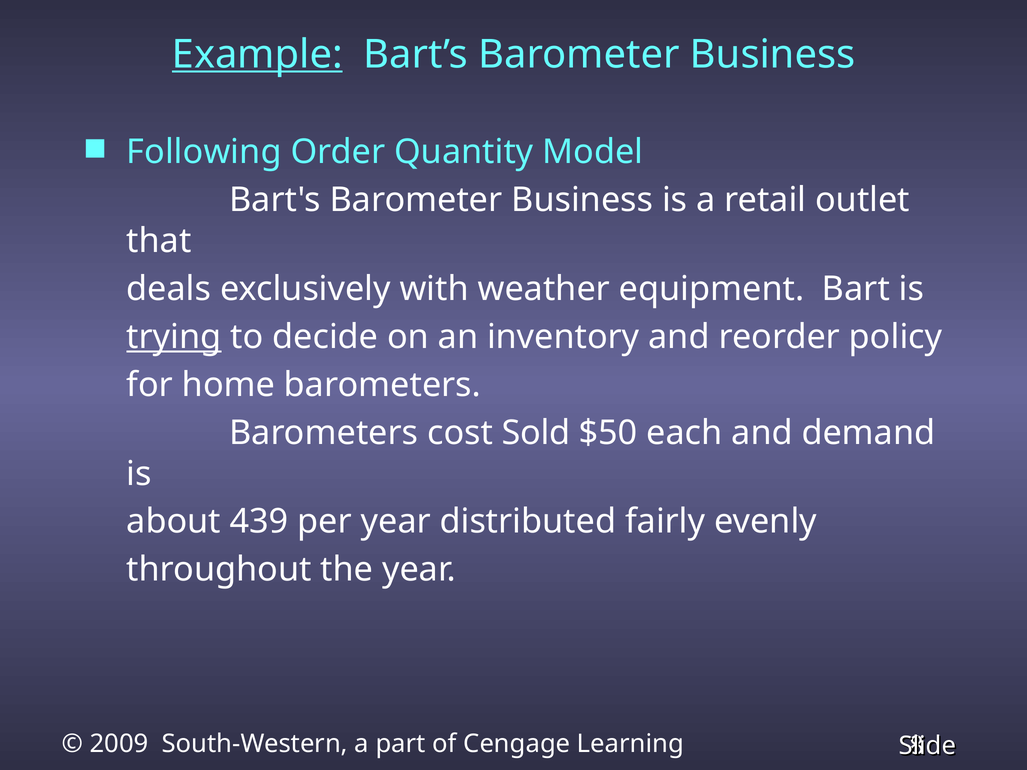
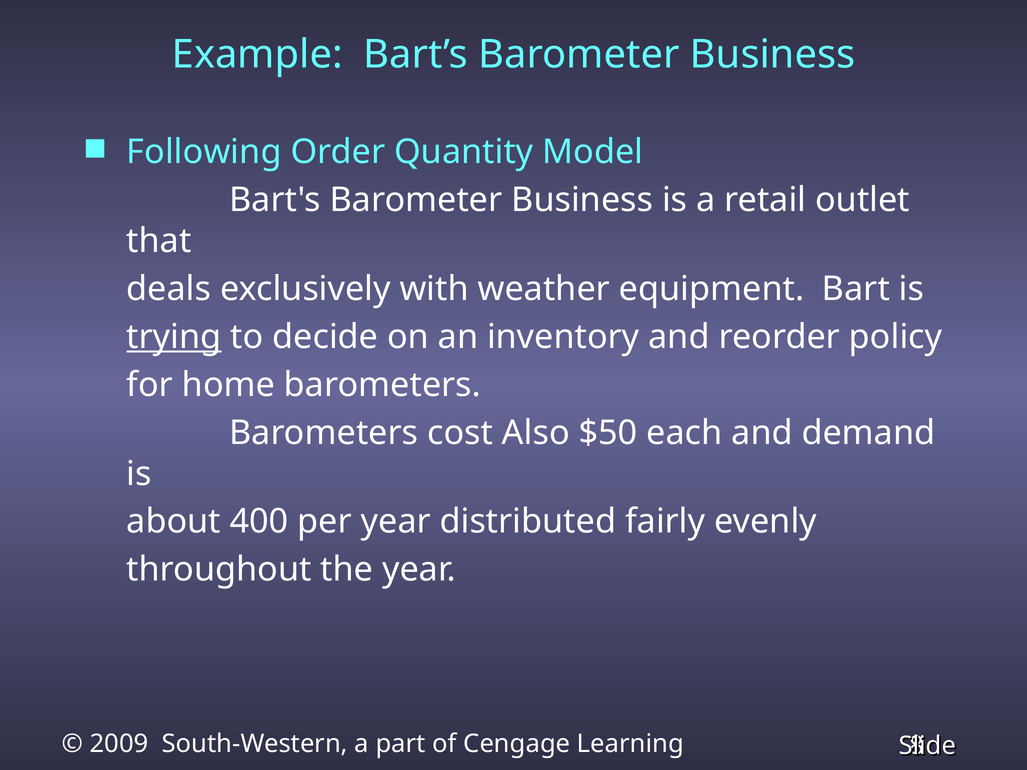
Example underline: present -> none
Sold: Sold -> Also
439: 439 -> 400
